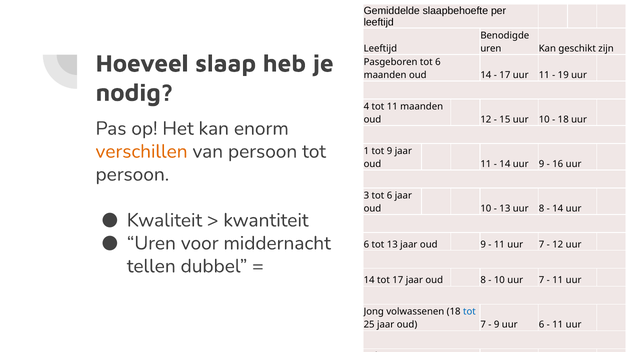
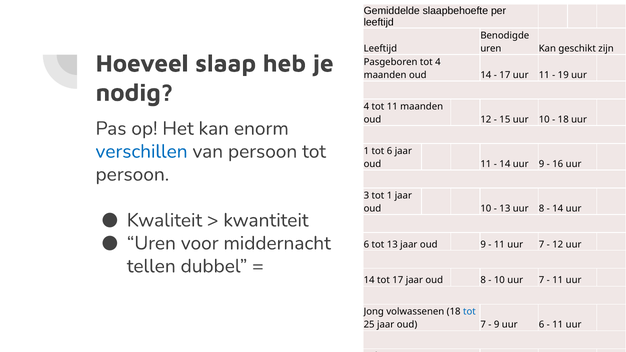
Pasgeboren tot 6: 6 -> 4
verschillen colour: orange -> blue
tot 9: 9 -> 6
3 tot 6: 6 -> 1
